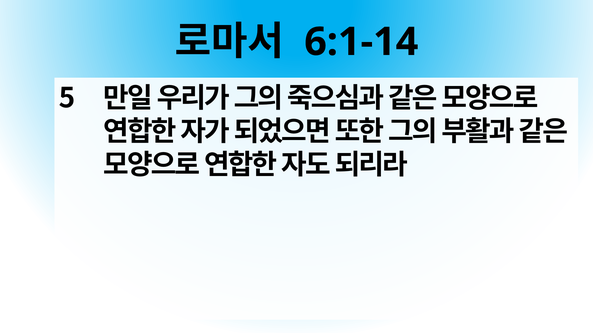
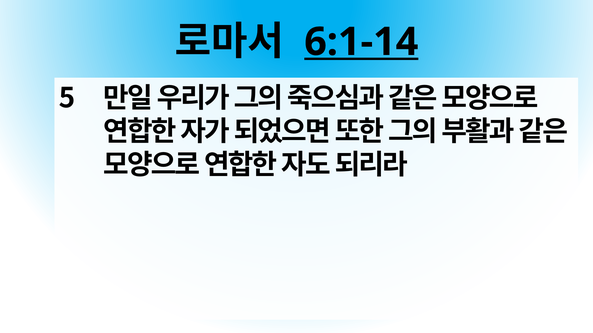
6:1-14 underline: none -> present
